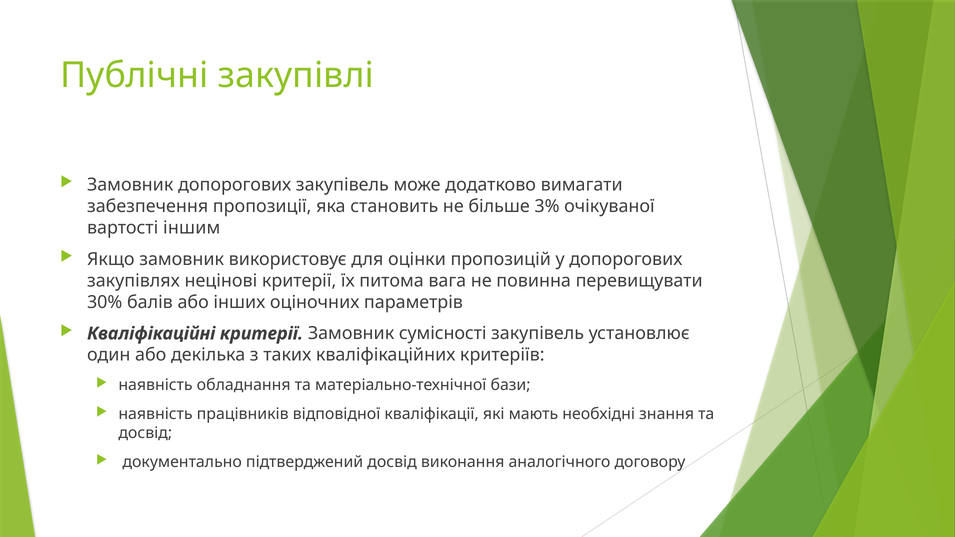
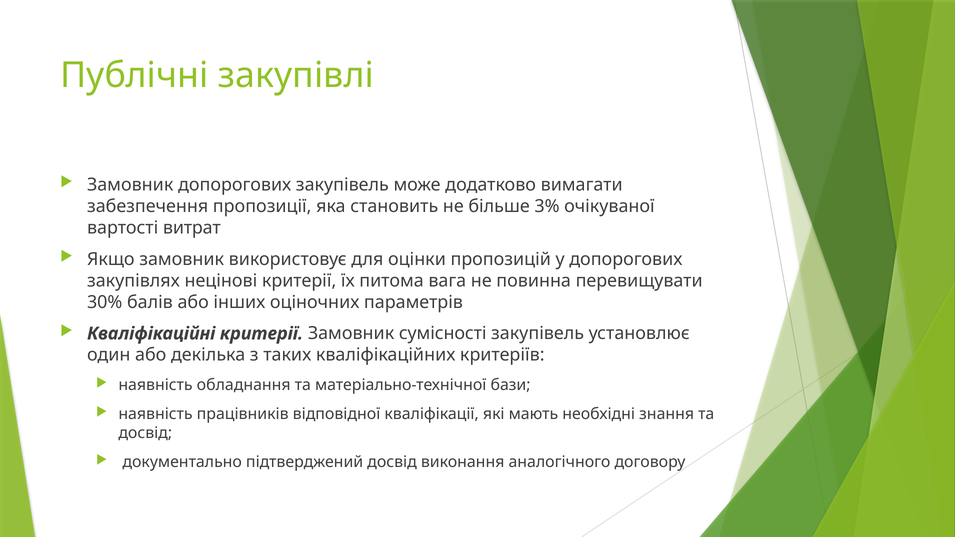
іншим: іншим -> витрат
